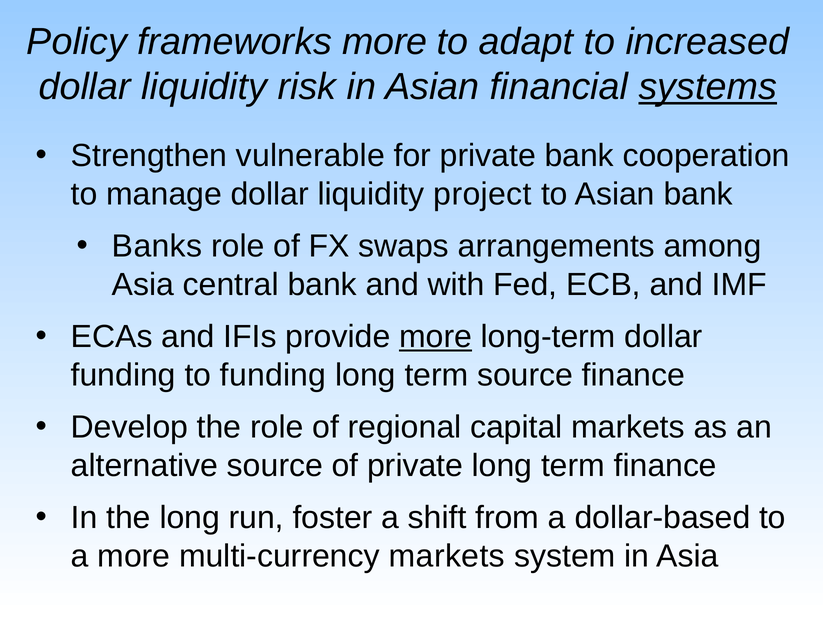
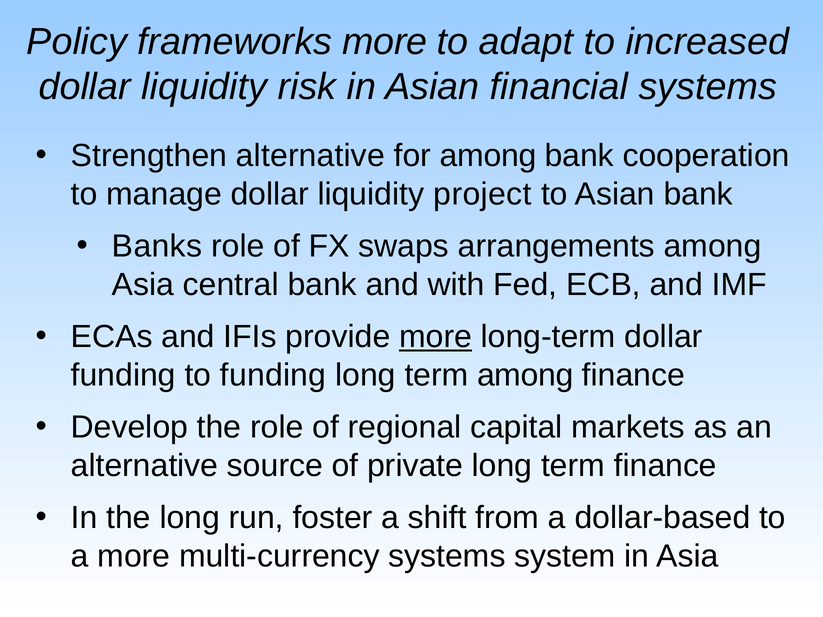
systems at (708, 87) underline: present -> none
Strengthen vulnerable: vulnerable -> alternative
for private: private -> among
term source: source -> among
multi-currency markets: markets -> systems
